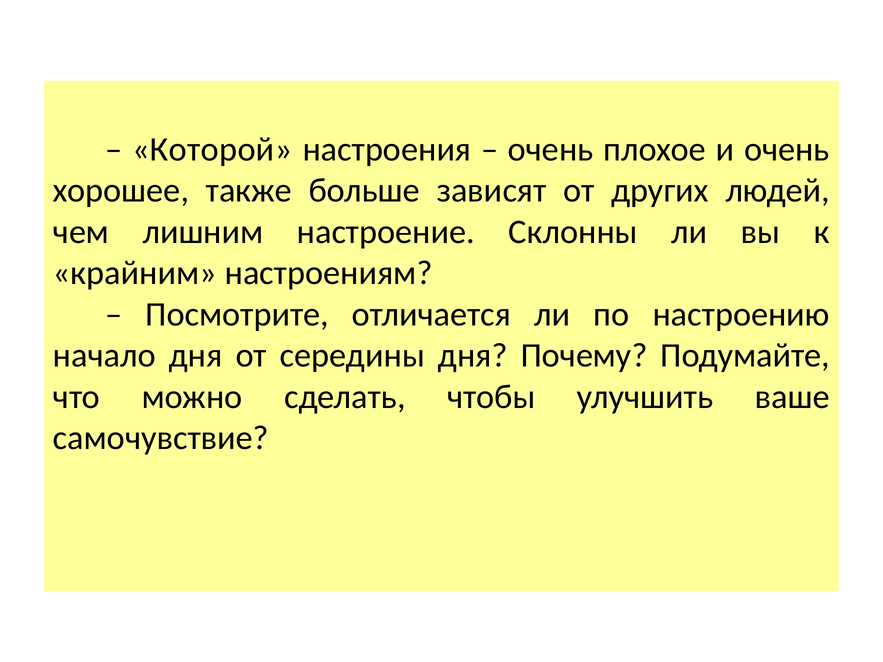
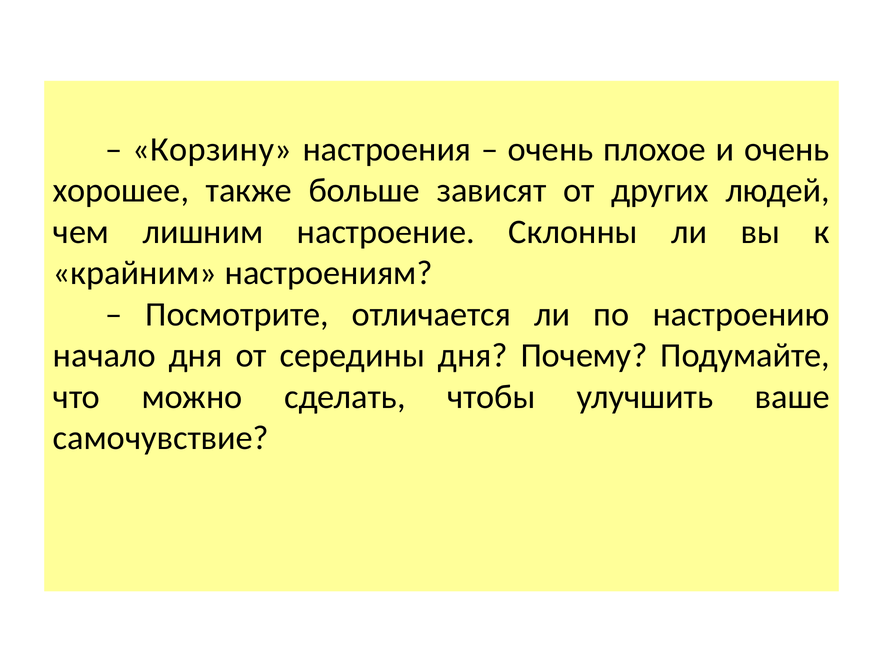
Которой: Которой -> Корзину
